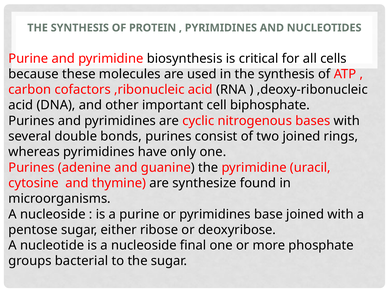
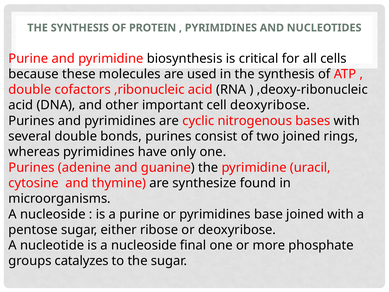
carbon at (30, 90): carbon -> double
cell biphosphate: biphosphate -> deoxyribose
bacterial: bacterial -> catalyzes
